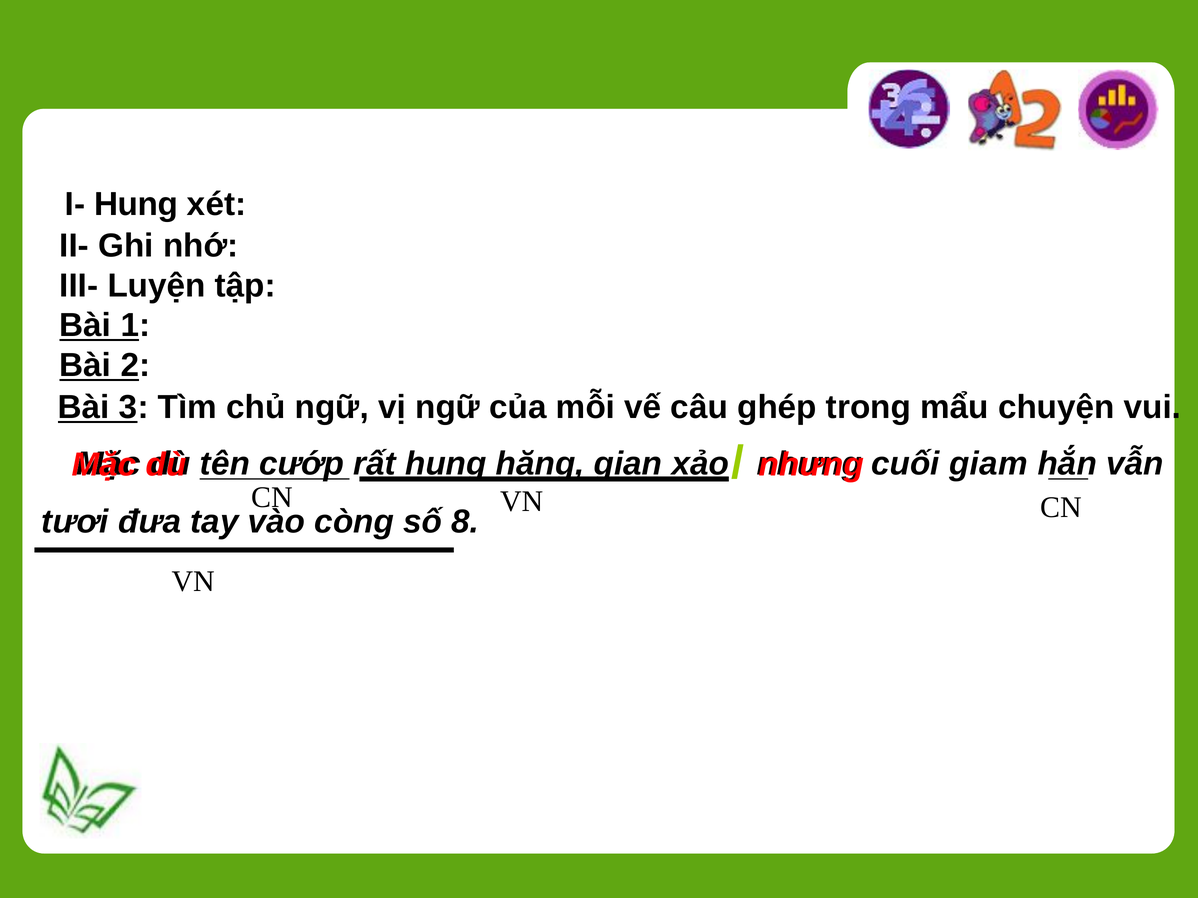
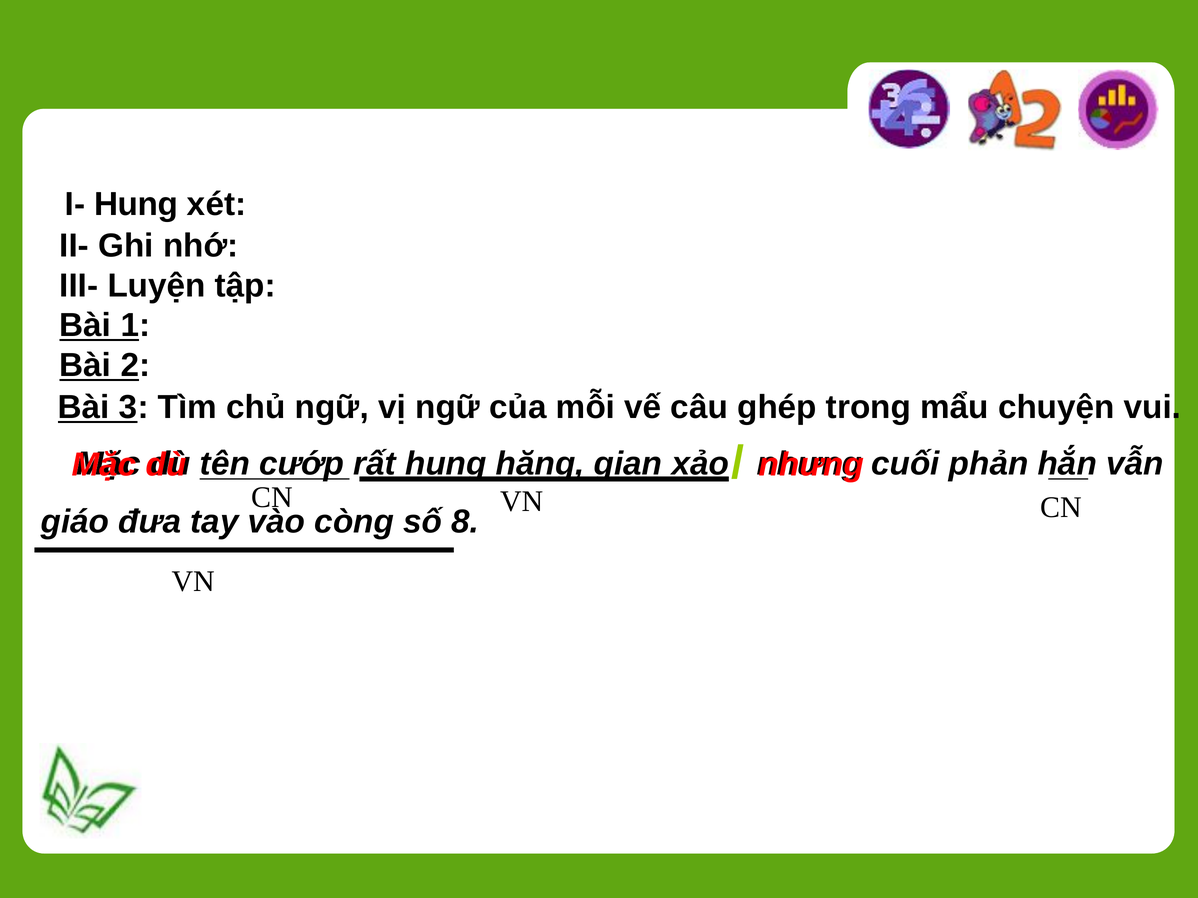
giam: giam -> phản
tươi: tươi -> giáo
